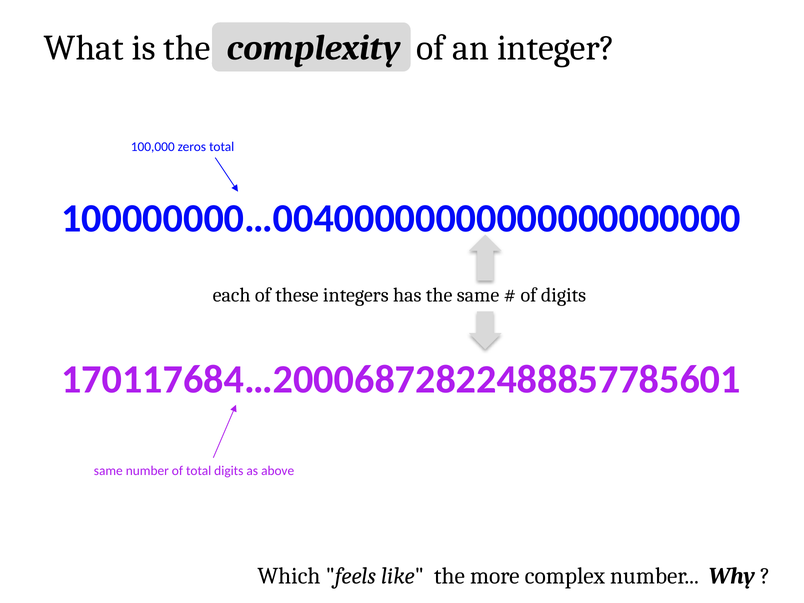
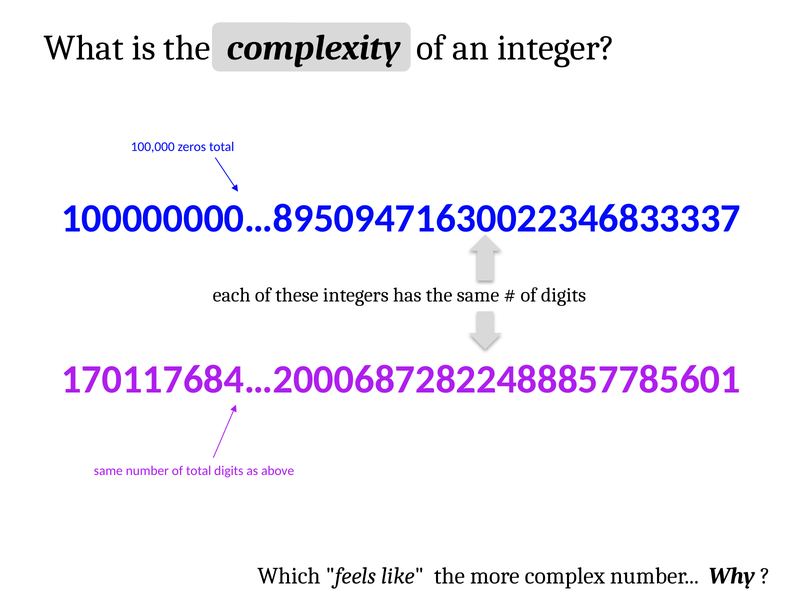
100000000…00400000000000000000000: 100000000…00400000000000000000000 -> 100000000…89509471630022346833337
